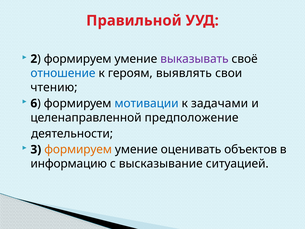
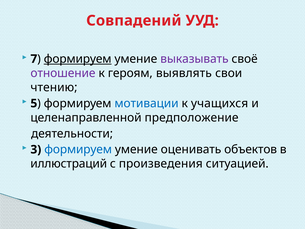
Правильной: Правильной -> Совпадений
2: 2 -> 7
формируем at (78, 59) underline: none -> present
отношение colour: blue -> purple
6: 6 -> 5
задачами: задачами -> учащихся
формируем at (78, 149) colour: orange -> blue
информацию: информацию -> иллюстраций
высказывание: высказывание -> произведения
